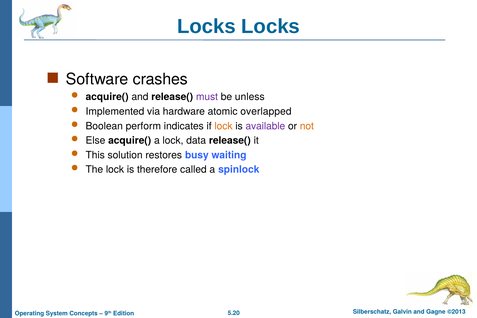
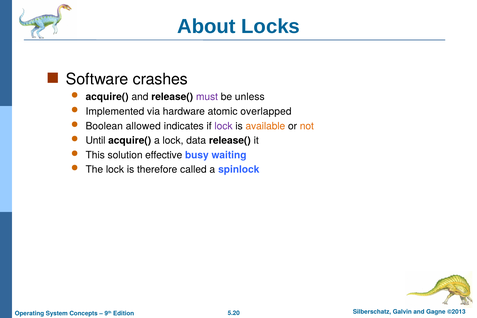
Locks at (206, 27): Locks -> About
perform: perform -> allowed
lock at (224, 126) colour: orange -> purple
available colour: purple -> orange
Else: Else -> Until
restores: restores -> effective
